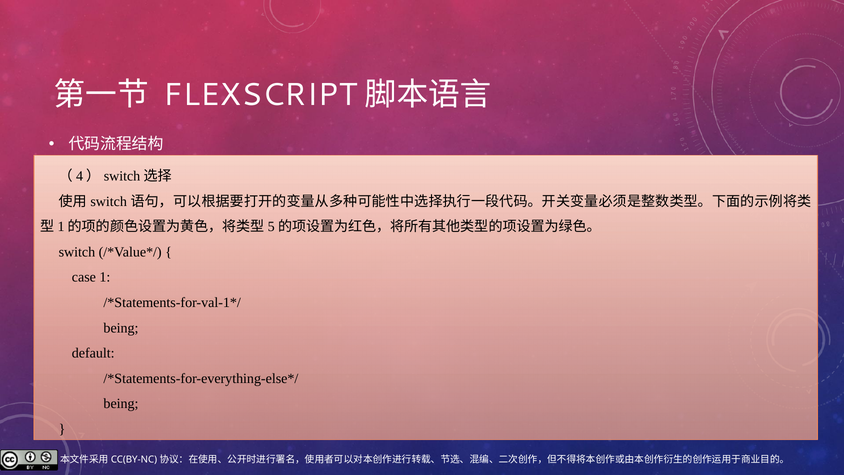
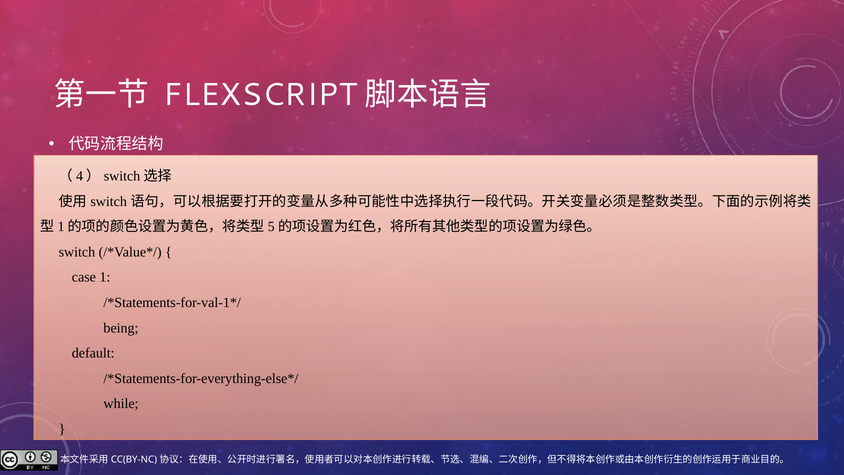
being at (121, 404): being -> while
